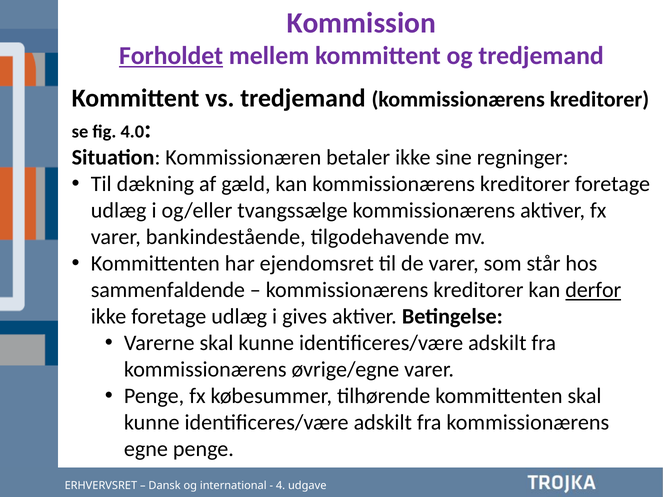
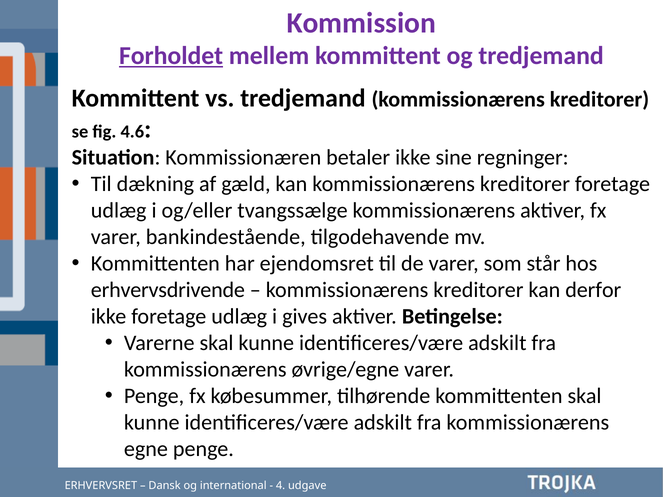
4.0: 4.0 -> 4.6
sammenfaldende: sammenfaldende -> erhvervsdrivende
derfor underline: present -> none
